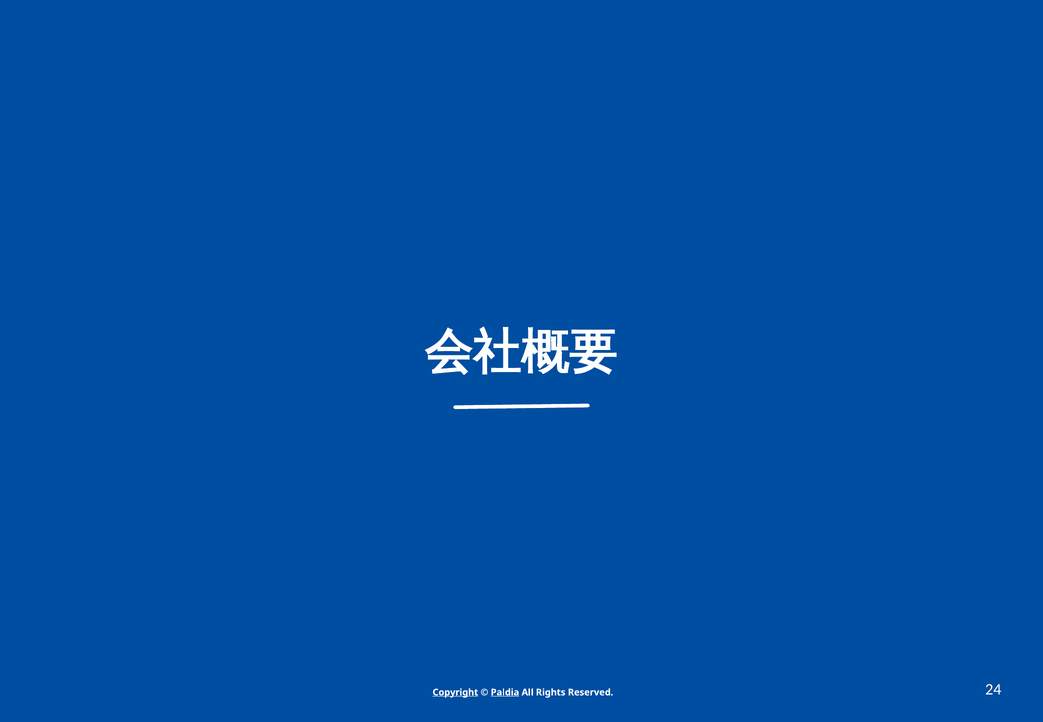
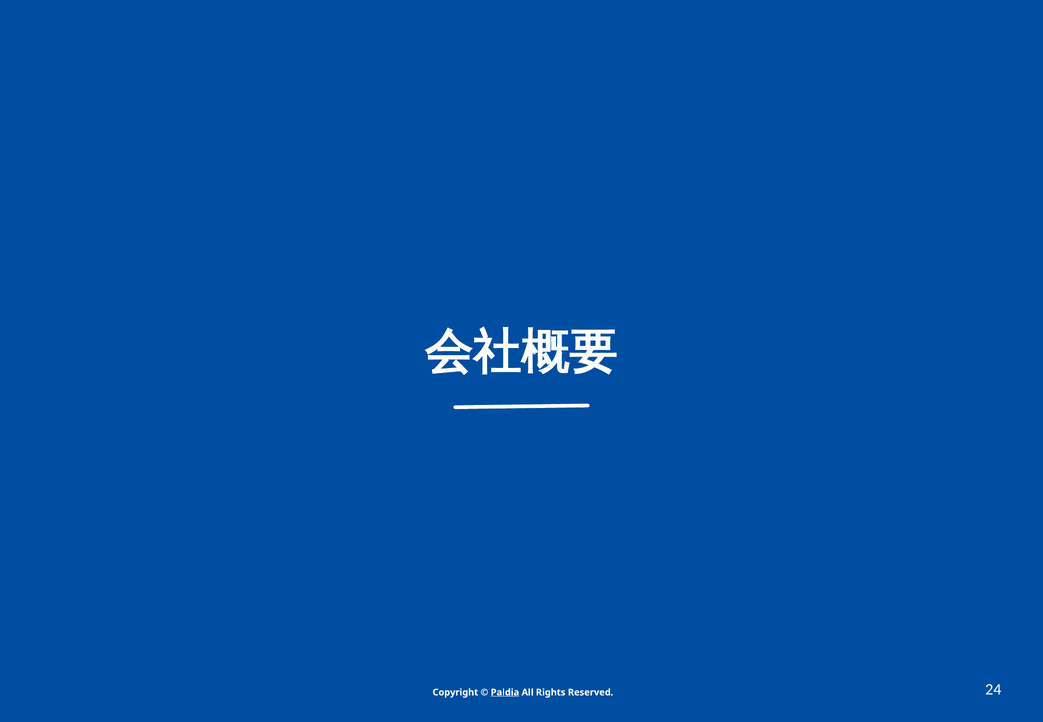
Copyright underline: present -> none
